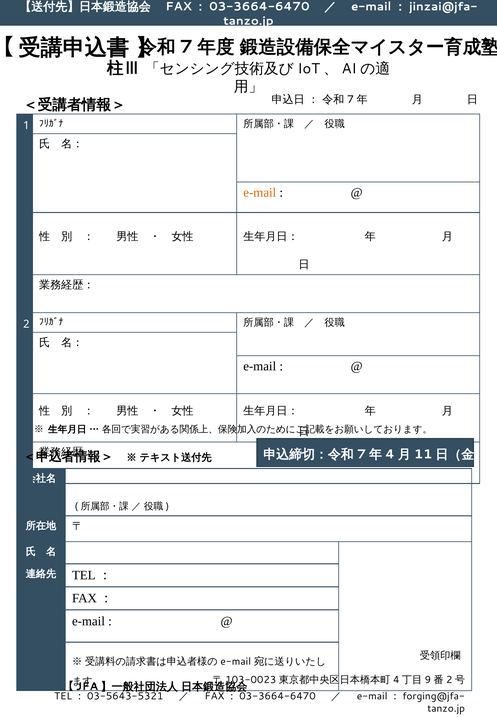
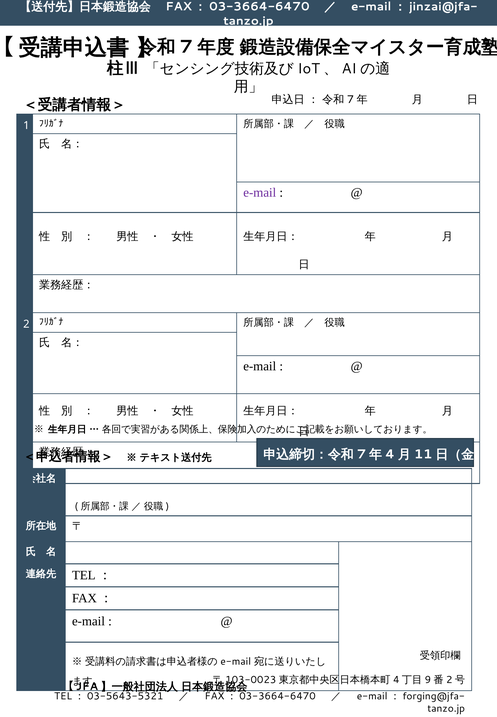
e-mail at (260, 193) colour: orange -> purple
